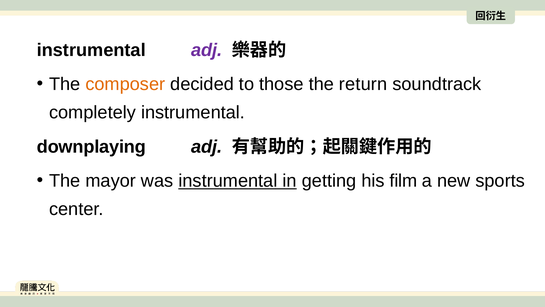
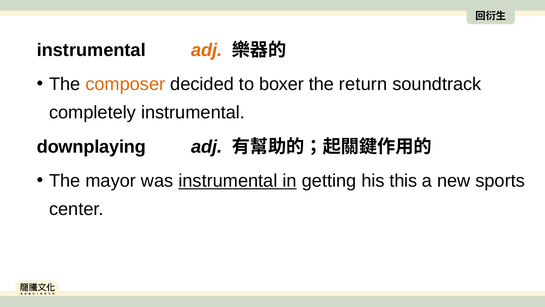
adj at (207, 50) colour: purple -> orange
those: those -> boxer
film: film -> this
